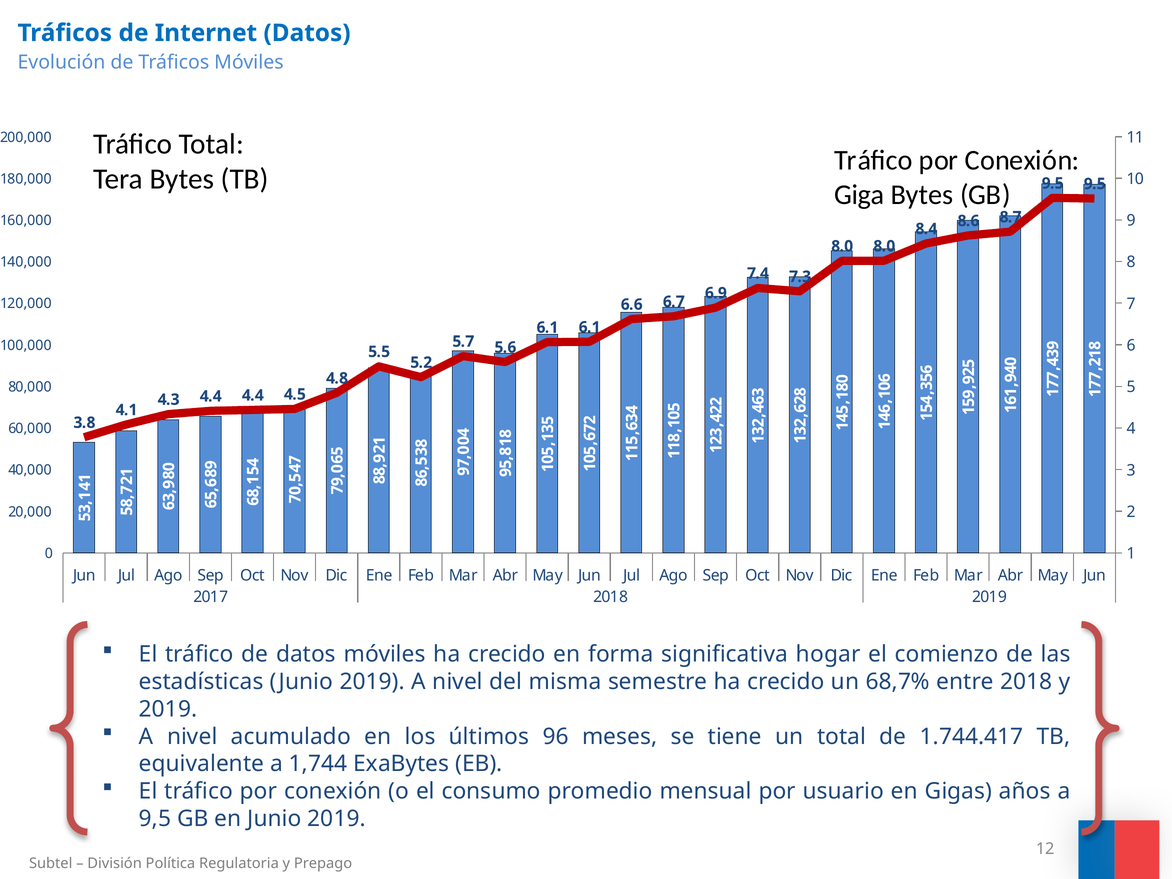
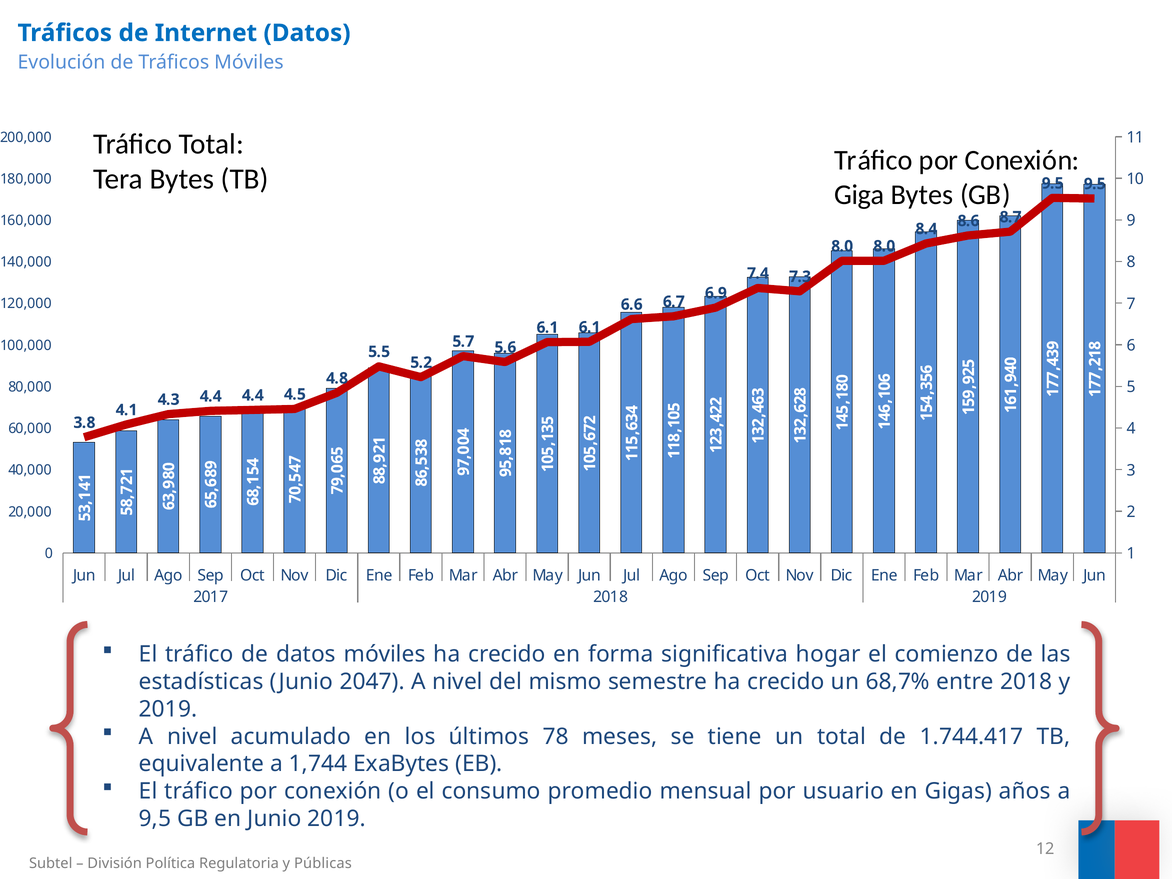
estadísticas Junio 2019: 2019 -> 2047
misma: misma -> mismo
96: 96 -> 78
Prepago: Prepago -> Públicas
